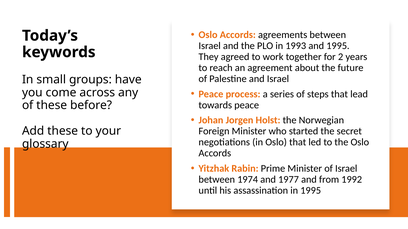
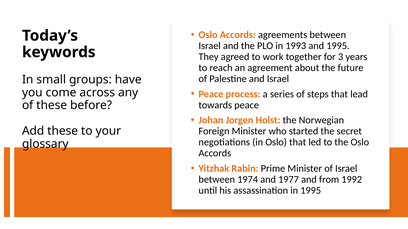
2: 2 -> 3
